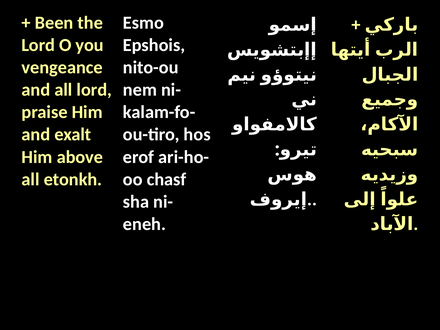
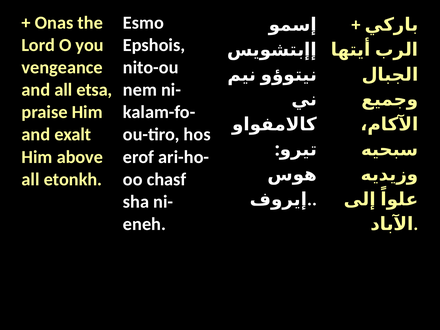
Been: Been -> Onas
all lord: lord -> etsa
